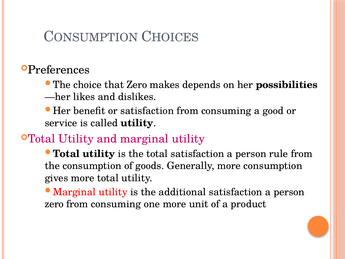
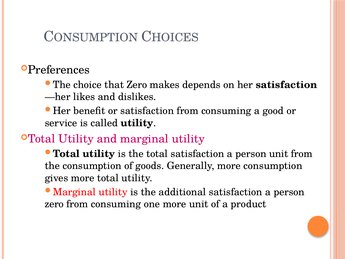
her possibilities: possibilities -> satisfaction
person rule: rule -> unit
